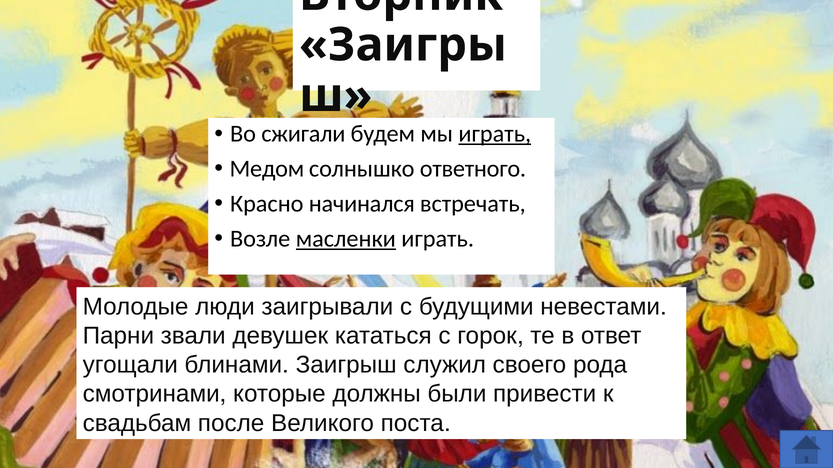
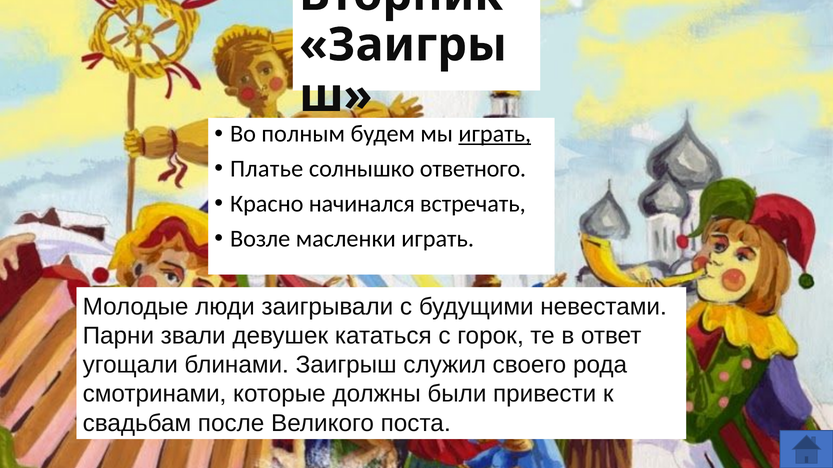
сжигали: сжигали -> полным
Медом: Медом -> Платье
масленки underline: present -> none
